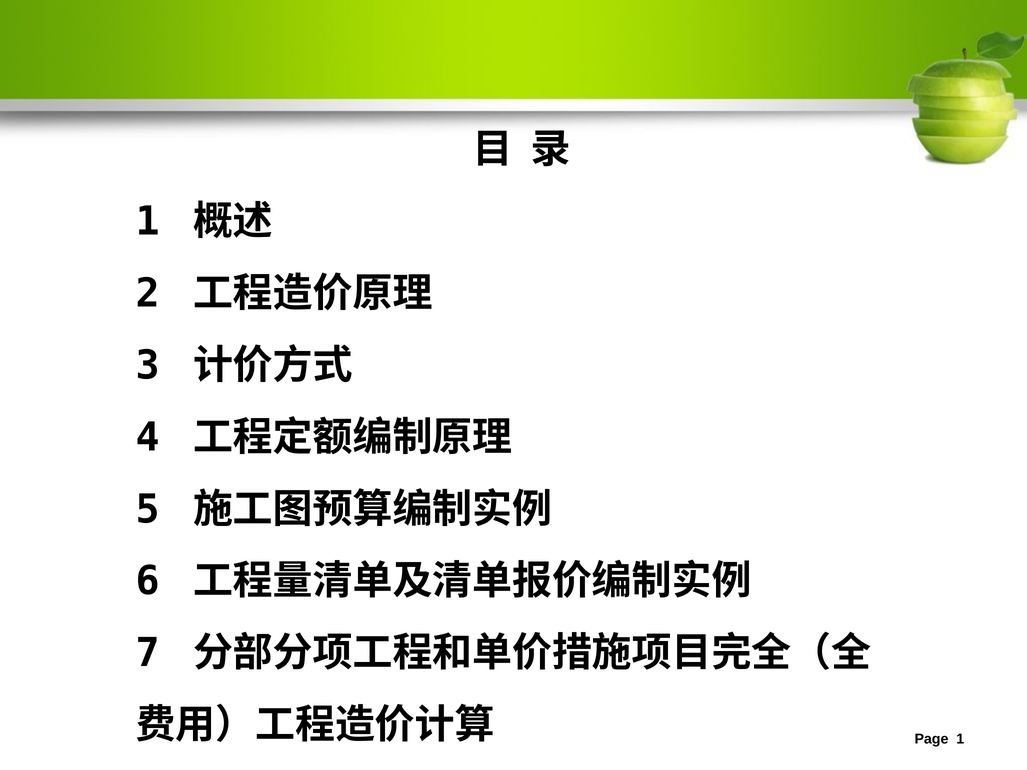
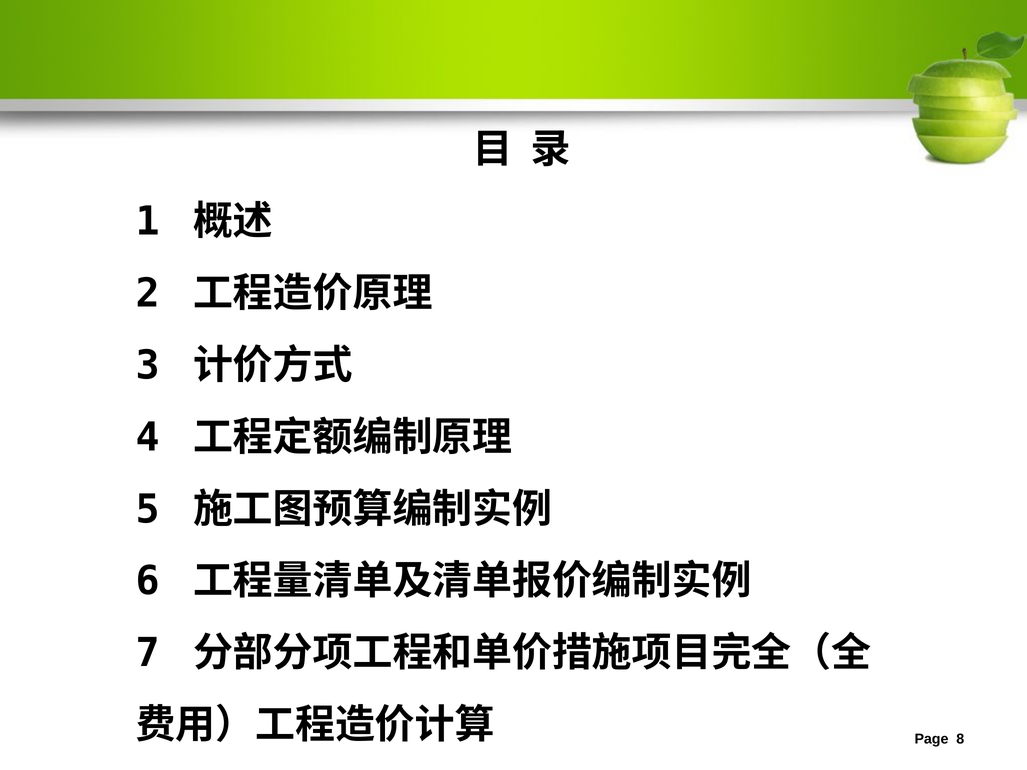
1 at (960, 740): 1 -> 8
